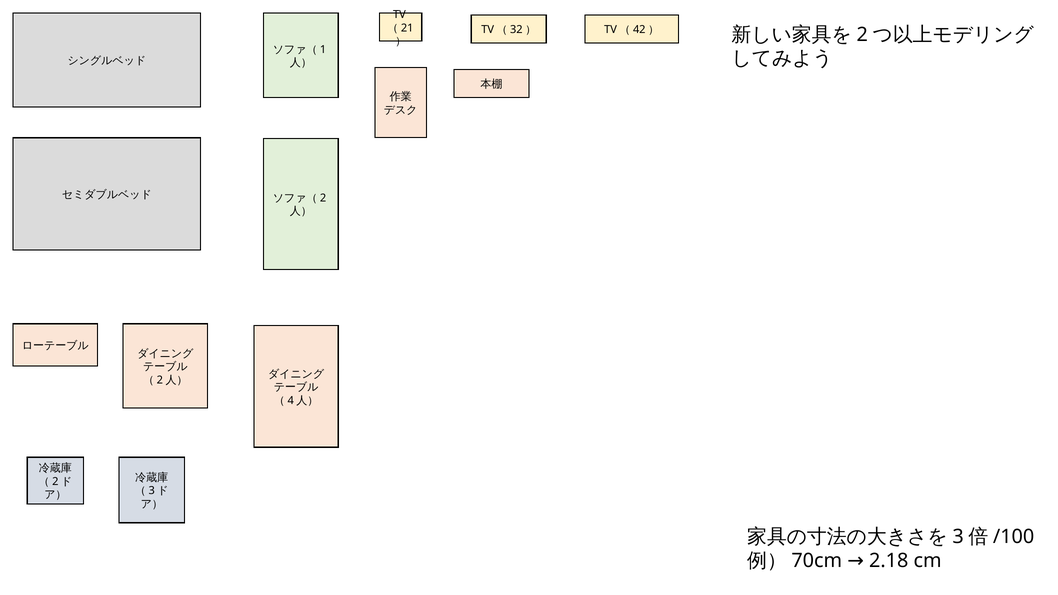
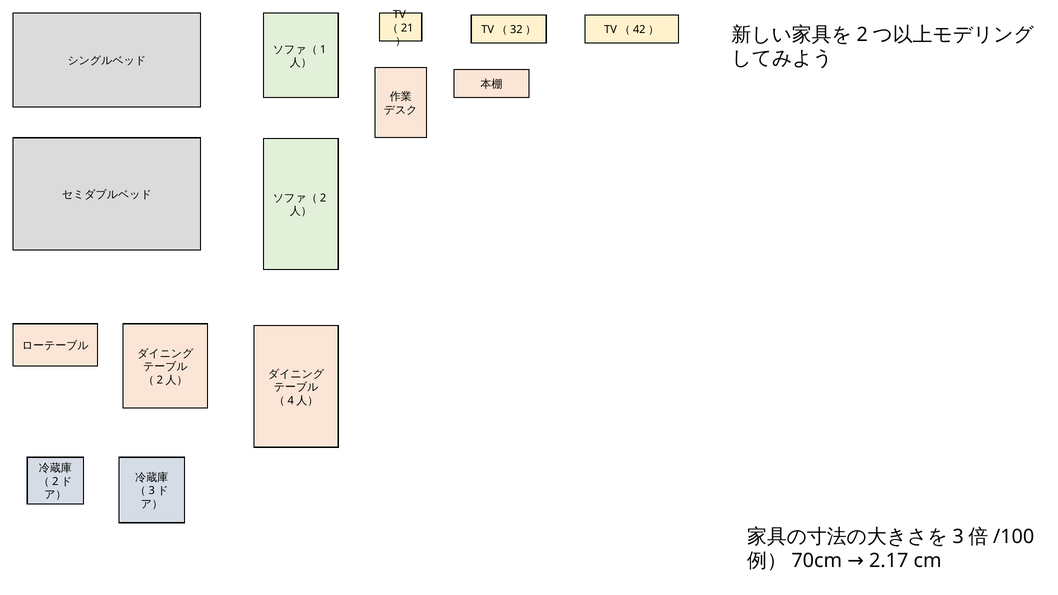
2.18: 2.18 -> 2.17
